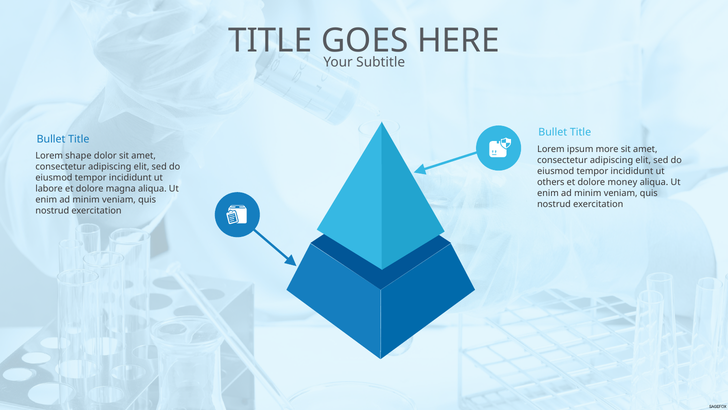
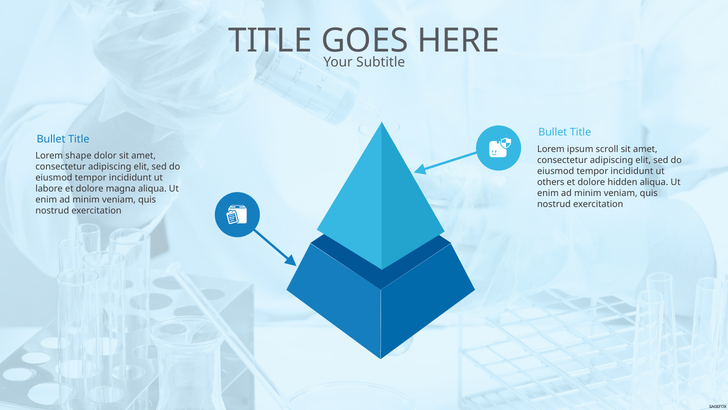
more: more -> scroll
money: money -> hidden
